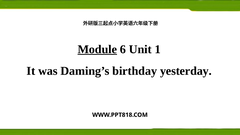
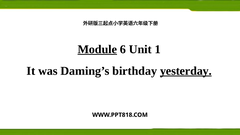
yesterday underline: none -> present
